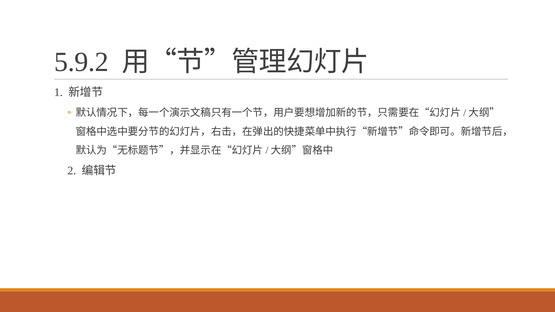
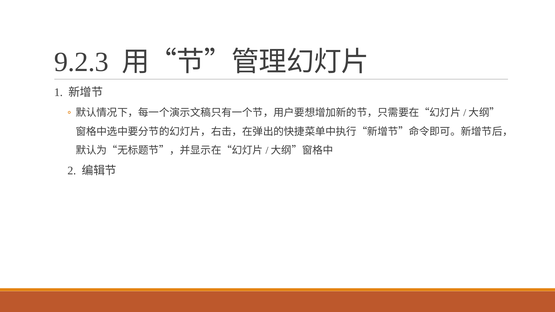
5.9.2: 5.9.2 -> 9.2.3
